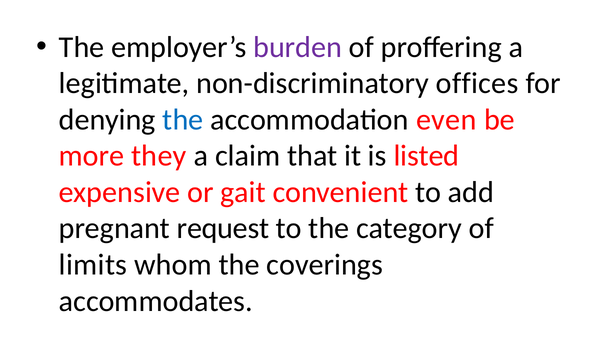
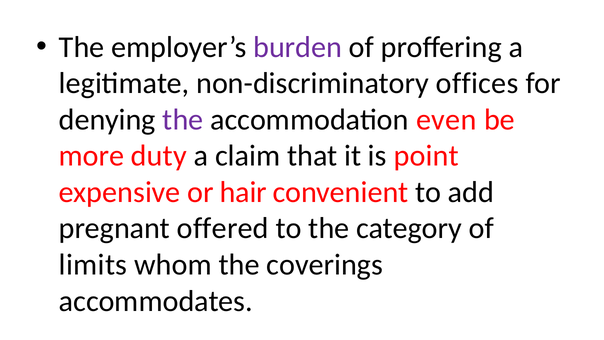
the at (183, 120) colour: blue -> purple
they: they -> duty
listed: listed -> point
gait: gait -> hair
request: request -> offered
